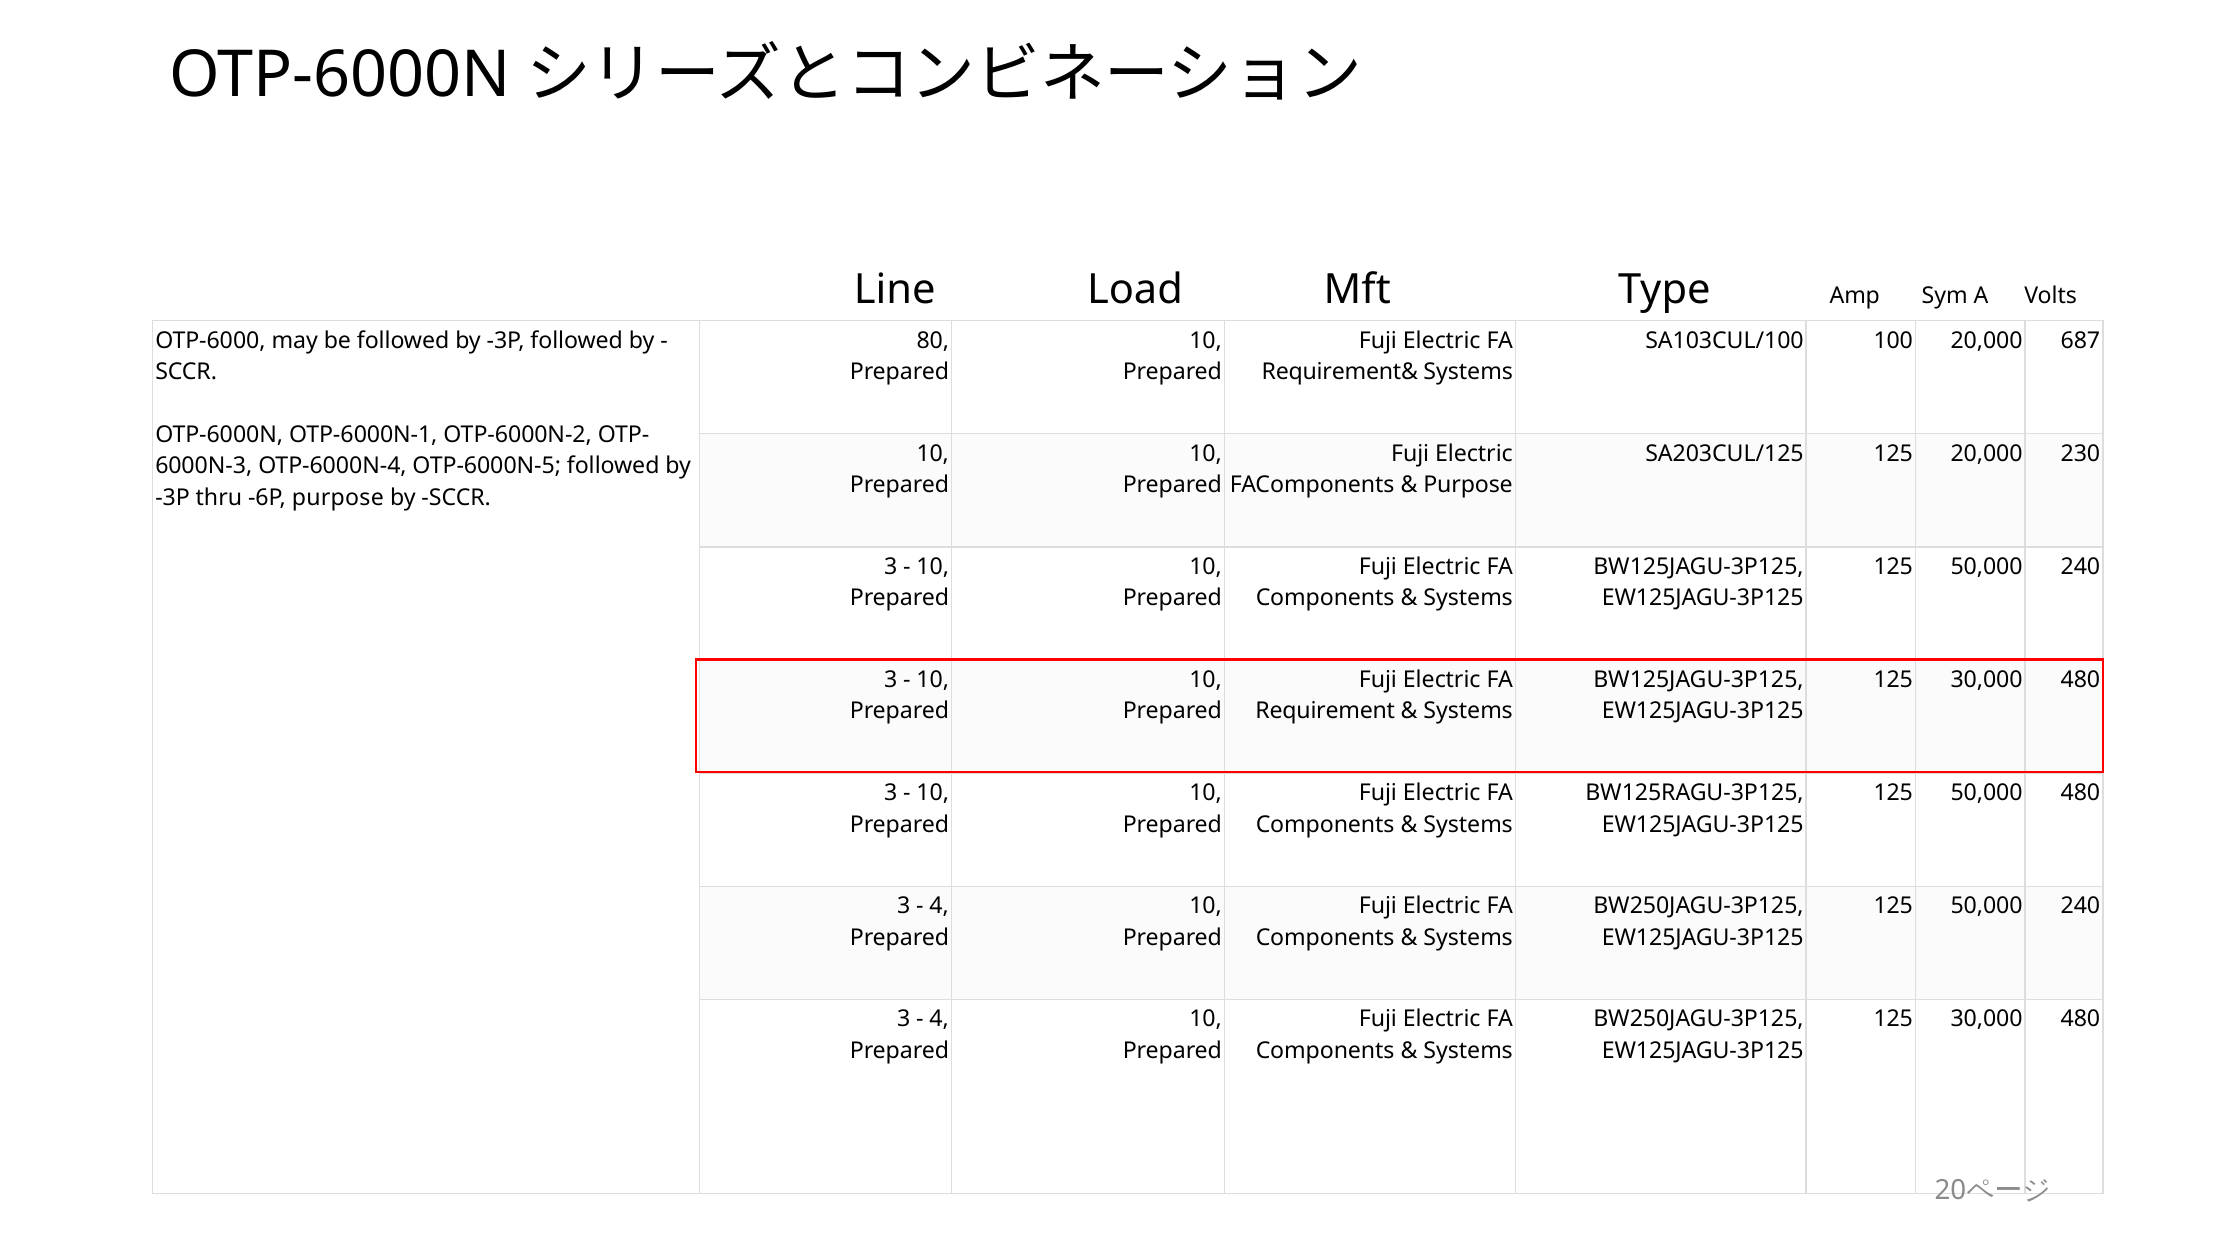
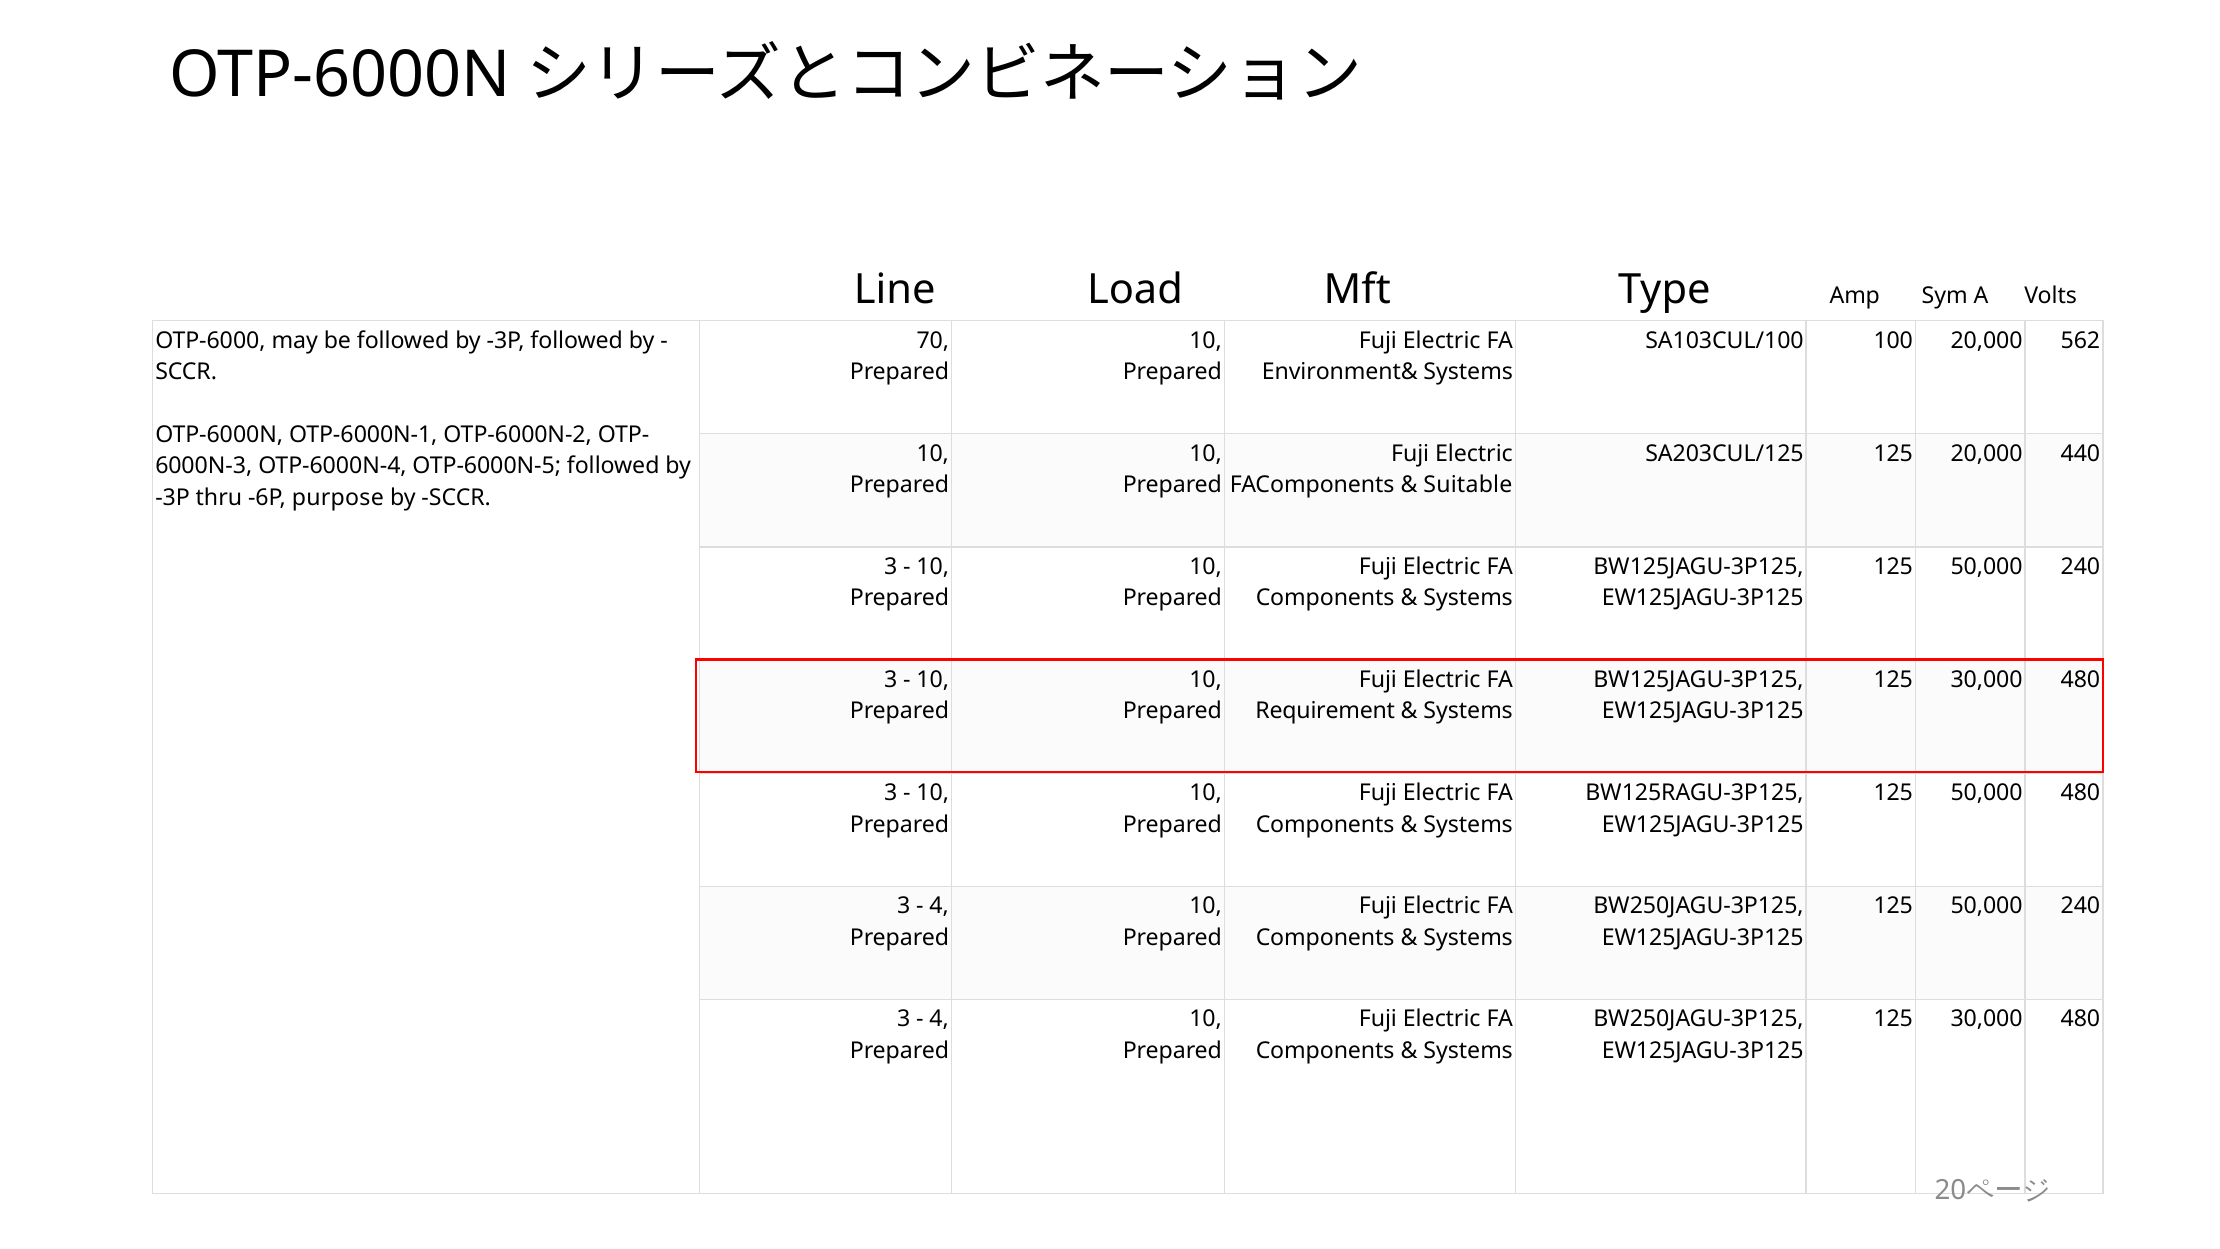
80: 80 -> 70
687: 687 -> 562
Requirement&: Requirement& -> Environment&
230: 230 -> 440
Purpose at (1468, 485): Purpose -> Suitable
